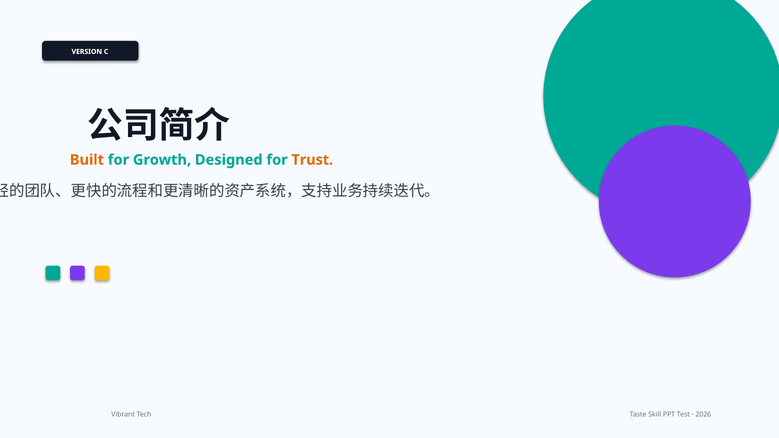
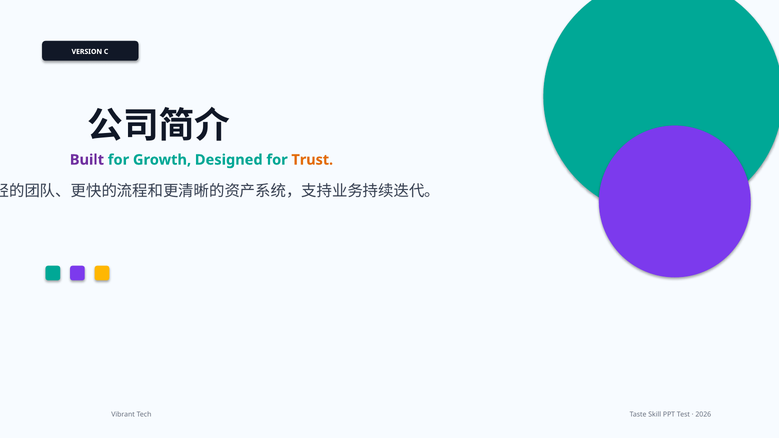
Built colour: orange -> purple
